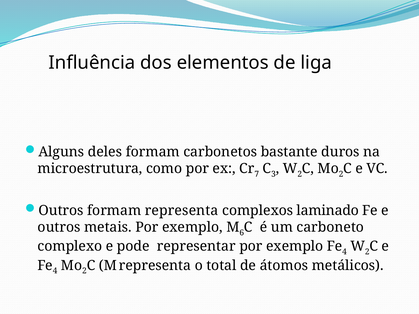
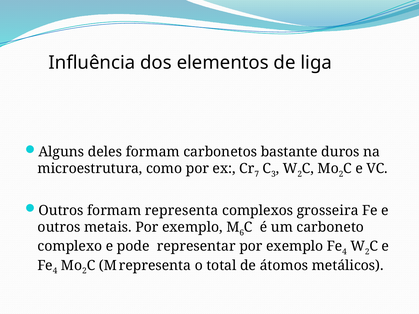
laminado: laminado -> grosseira
